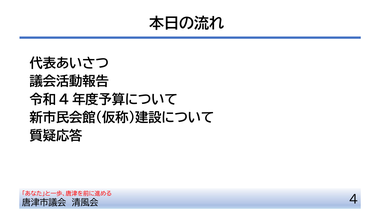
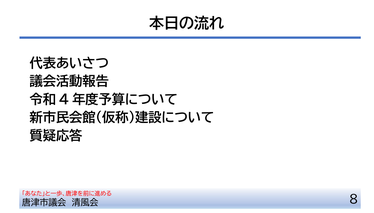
4: 4 -> 8
